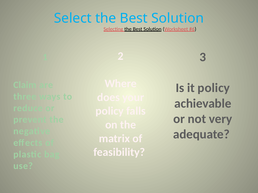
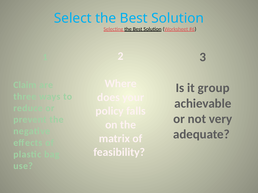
it policy: policy -> group
